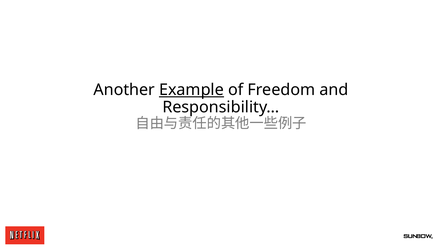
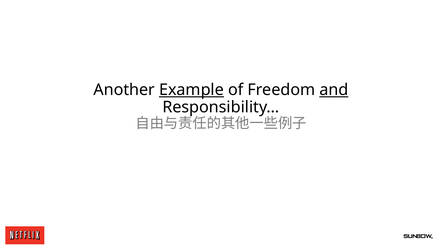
and underline: none -> present
